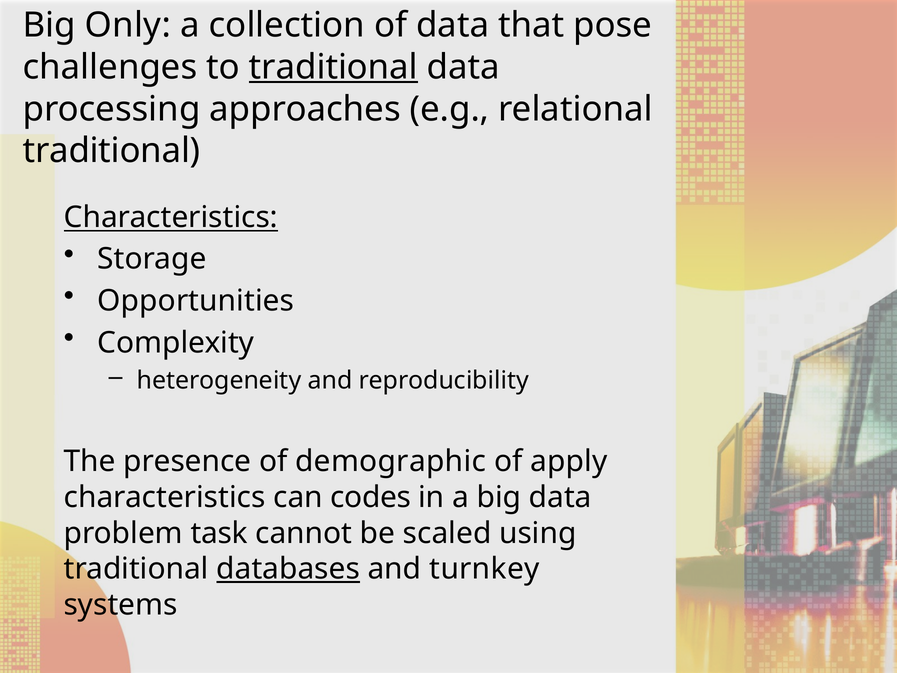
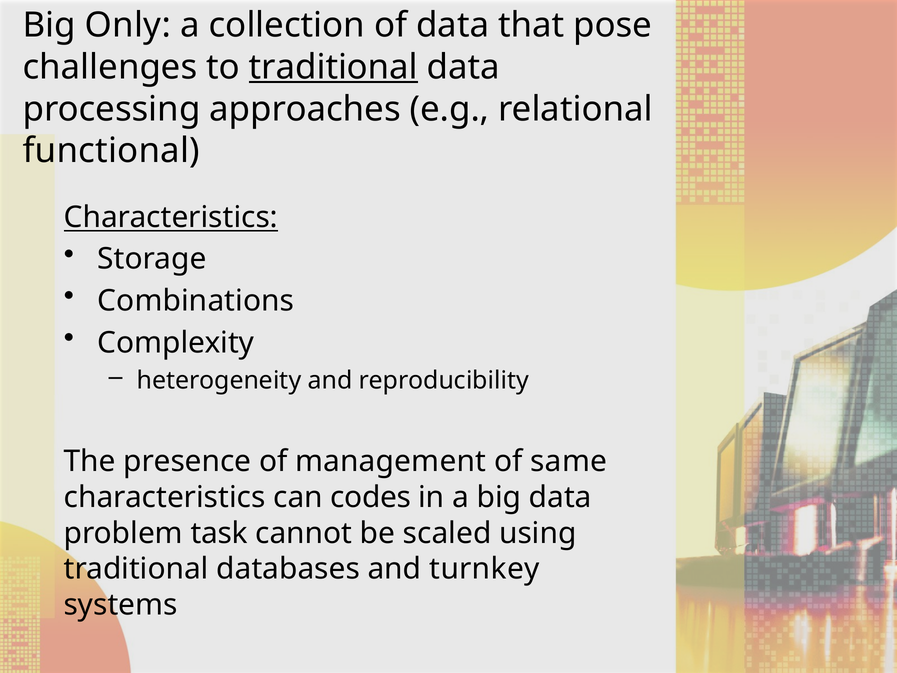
traditional at (111, 151): traditional -> functional
Opportunities: Opportunities -> Combinations
demographic: demographic -> management
apply: apply -> same
databases underline: present -> none
